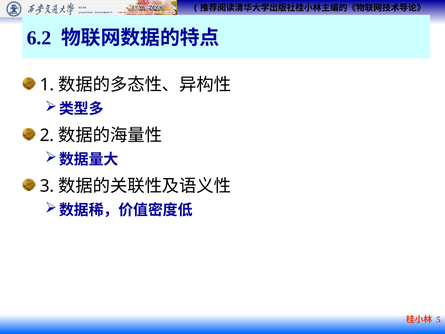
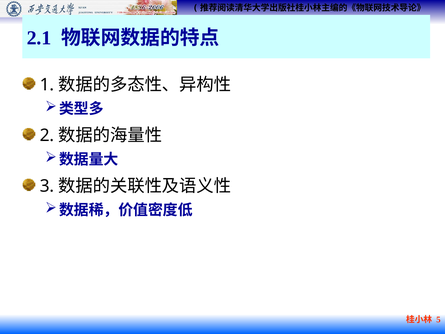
6.2: 6.2 -> 2.1
